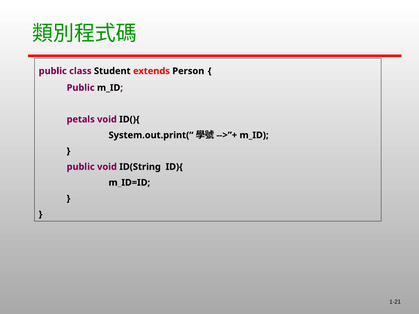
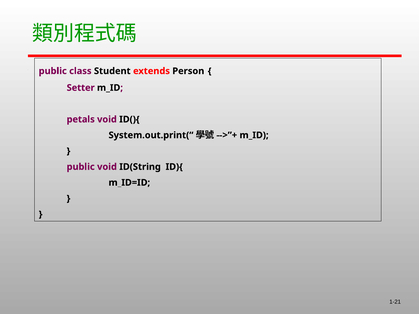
Public at (81, 88): Public -> Setter
